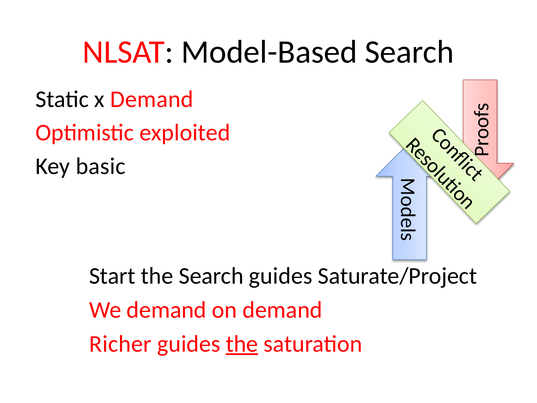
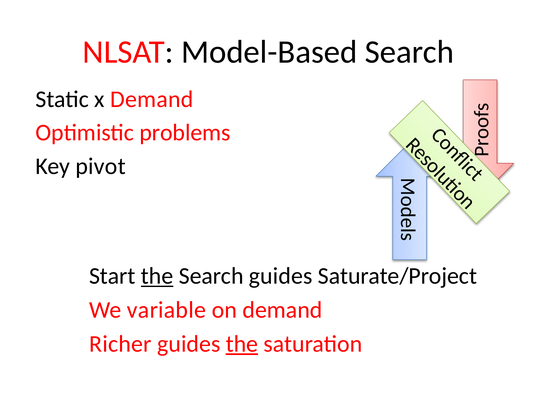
exploited: exploited -> problems
basic: basic -> pivot
the at (157, 276) underline: none -> present
We demand: demand -> variable
